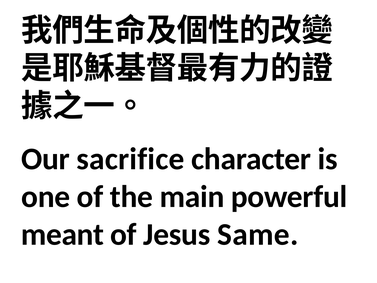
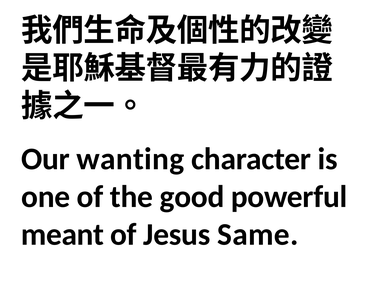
sacrifice: sacrifice -> wanting
main: main -> good
